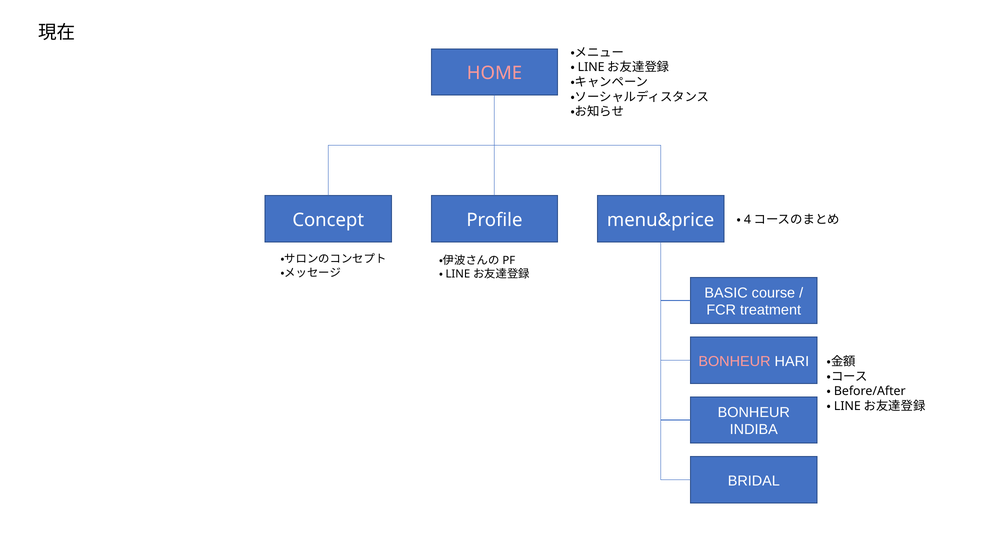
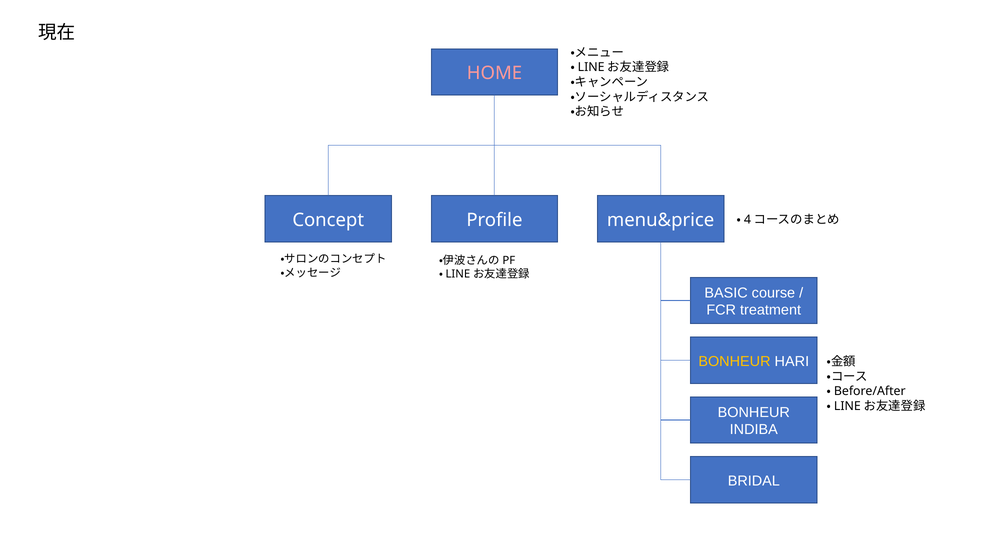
BONHEUR at (734, 361) colour: pink -> yellow
